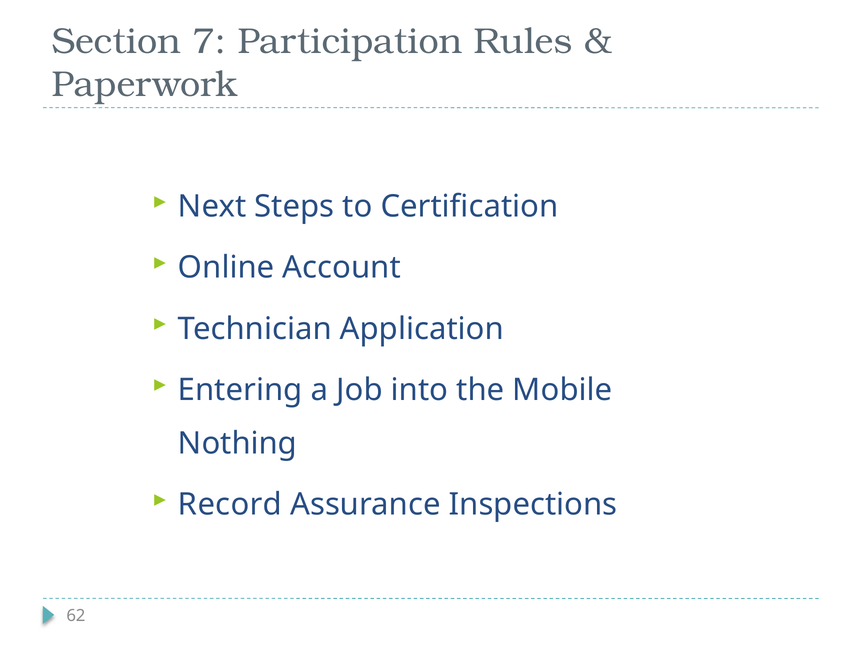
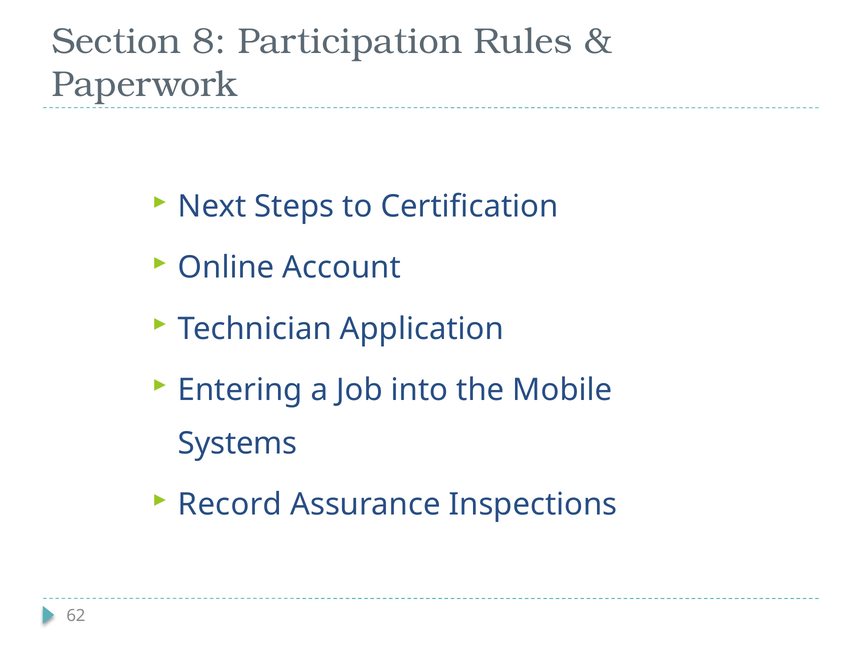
7: 7 -> 8
Nothing: Nothing -> Systems
